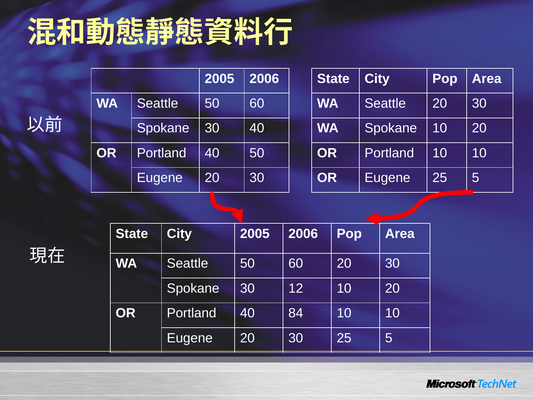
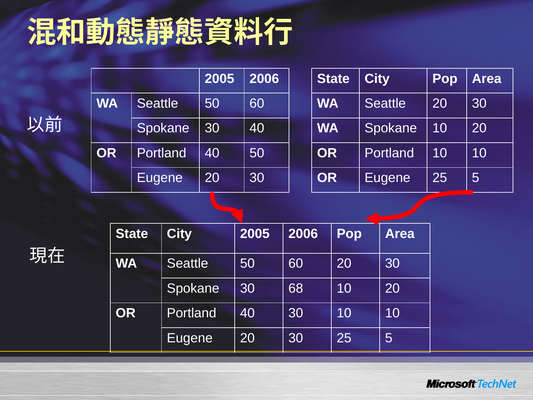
12: 12 -> 68
40 84: 84 -> 30
